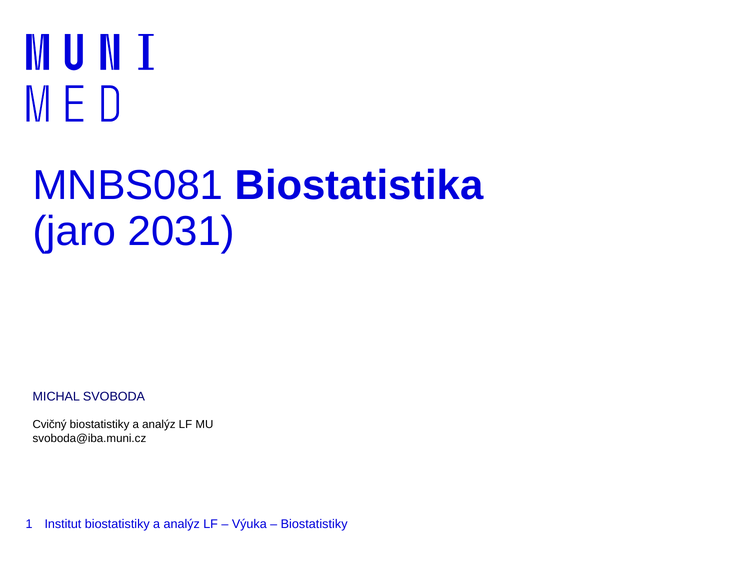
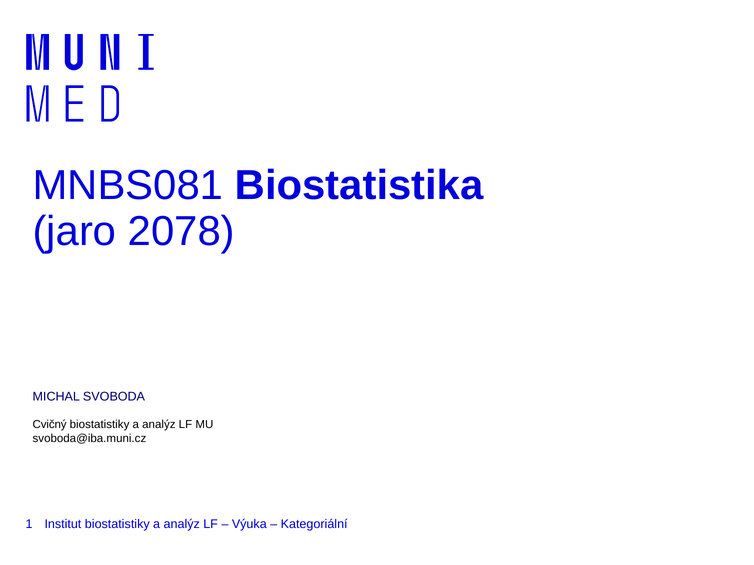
2031: 2031 -> 2078
Biostatistiky at (314, 525): Biostatistiky -> Kategoriální
